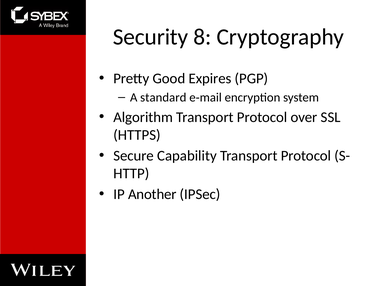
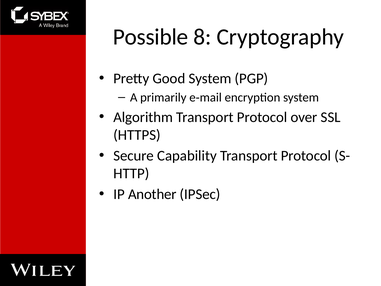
Security: Security -> Possible
Good Expires: Expires -> System
standard: standard -> primarily
